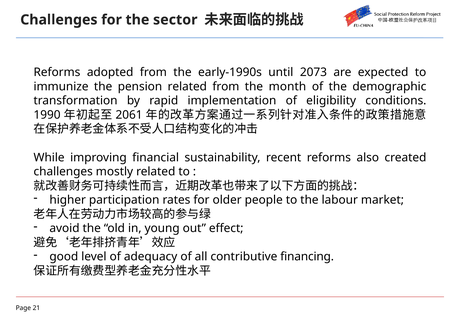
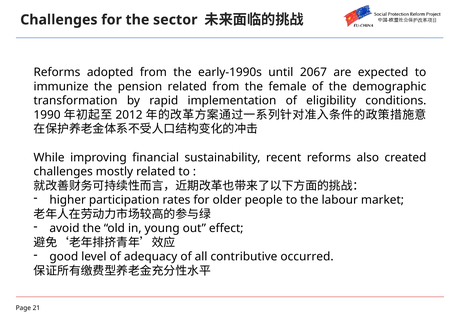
2073: 2073 -> 2067
month: month -> female
2061: 2061 -> 2012
financing: financing -> occurred
